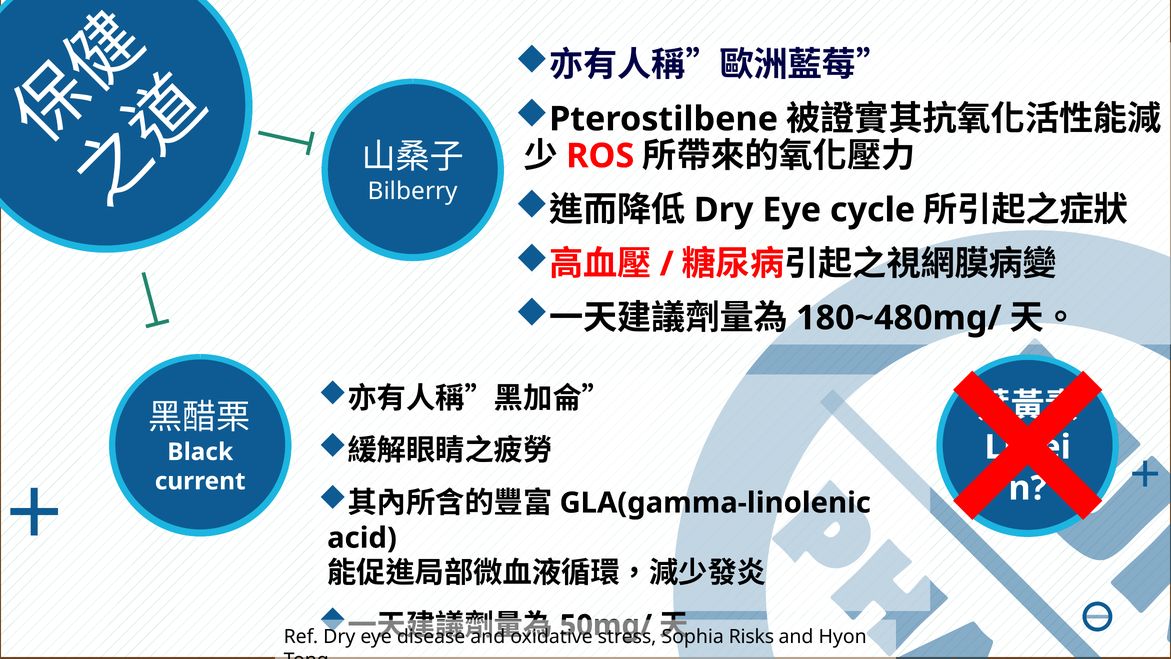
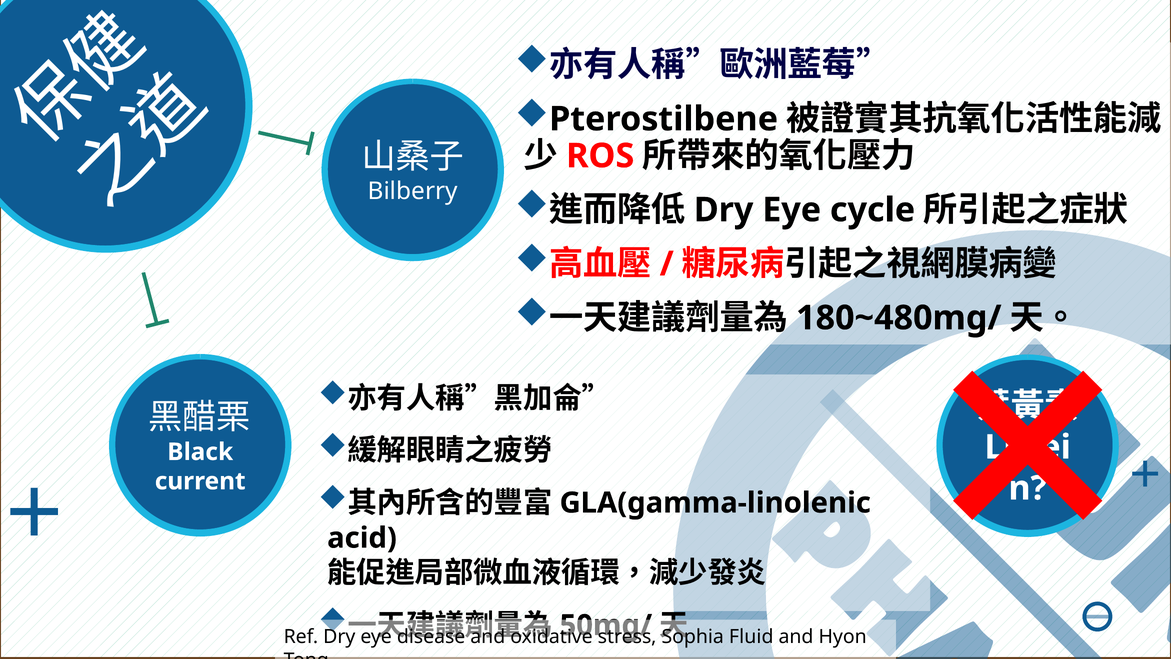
Risks: Risks -> Fluid
